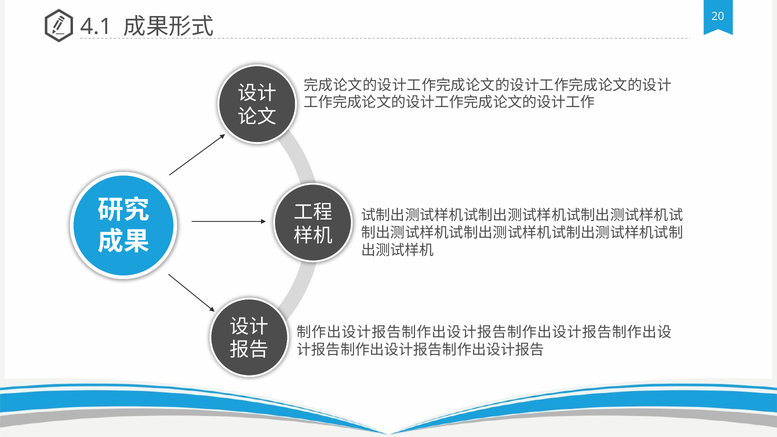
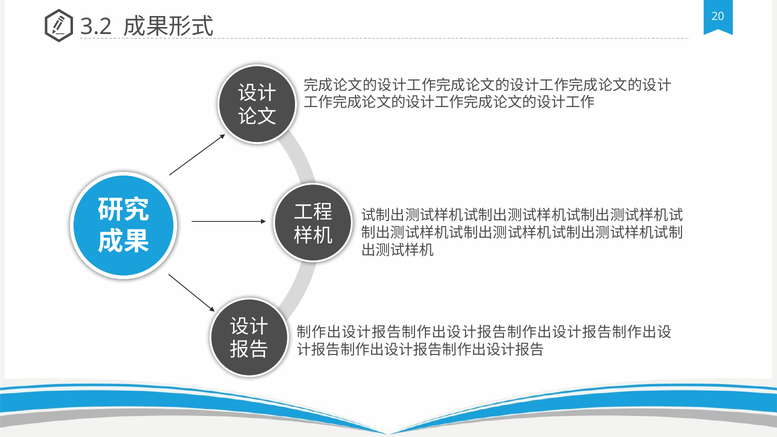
4.1: 4.1 -> 3.2
